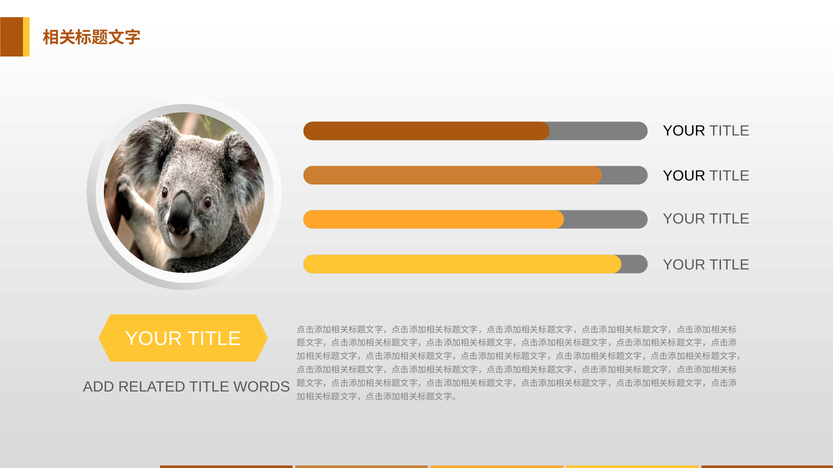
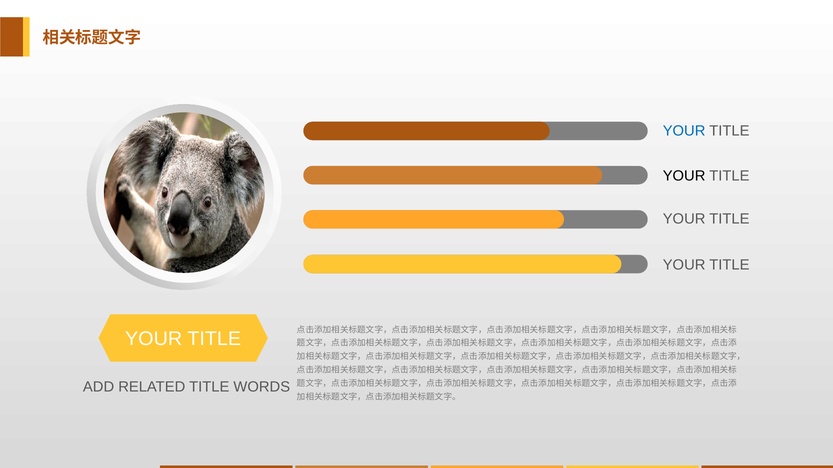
YOUR at (684, 131) colour: black -> blue
